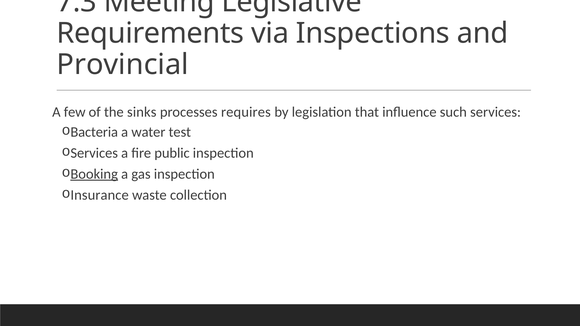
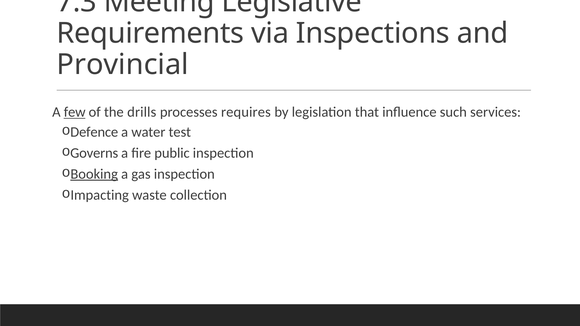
few underline: none -> present
sinks: sinks -> drills
Bacteria: Bacteria -> Defence
Services at (94, 153): Services -> Governs
Insurance: Insurance -> Impacting
